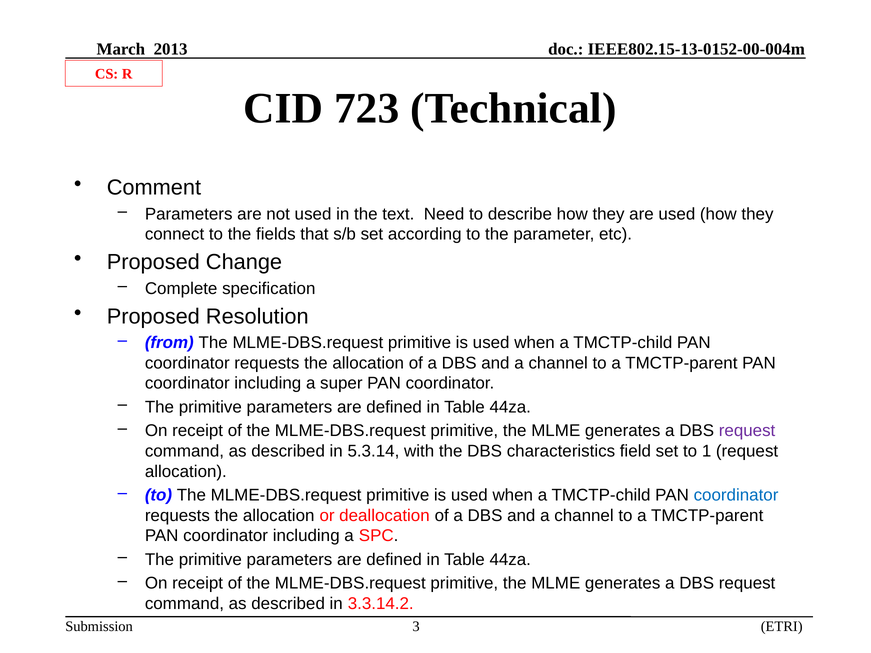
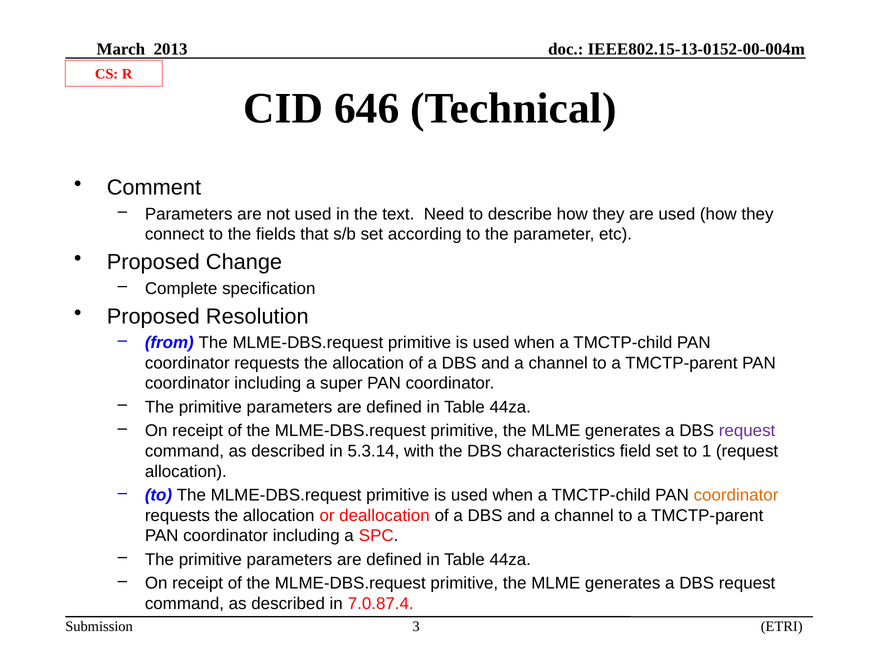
723: 723 -> 646
coordinator at (736, 495) colour: blue -> orange
3.3.14.2: 3.3.14.2 -> 7.0.87.4
